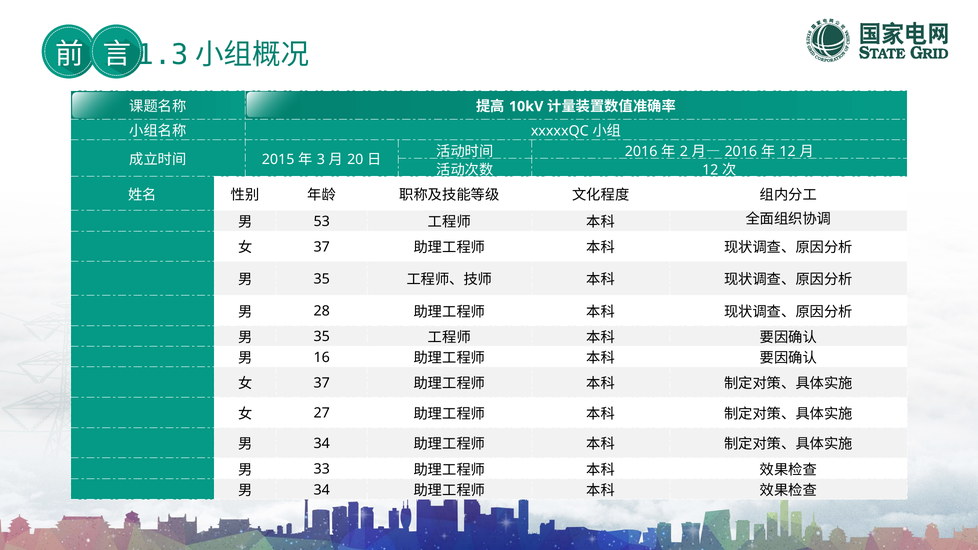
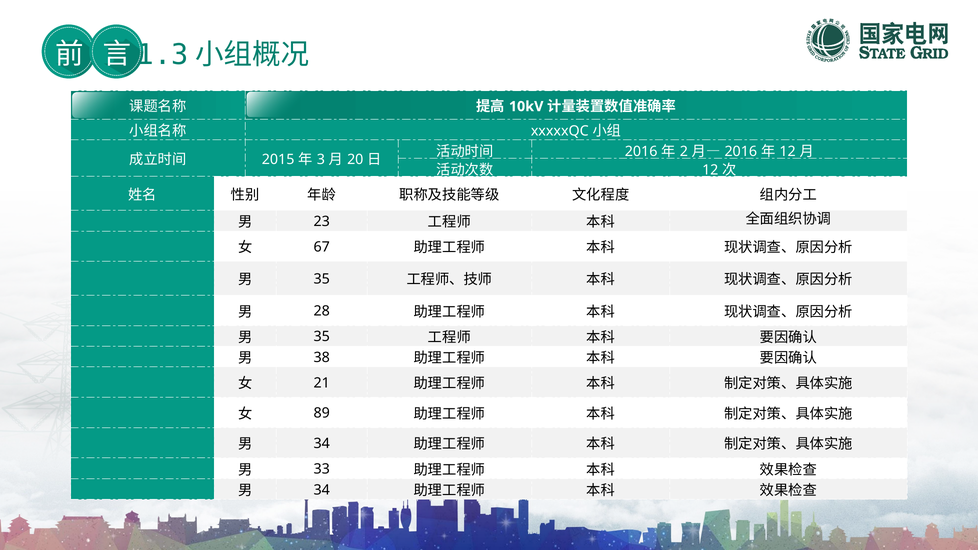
53: 53 -> 23
37 at (322, 247): 37 -> 67
16: 16 -> 38
37 at (322, 383): 37 -> 21
27: 27 -> 89
